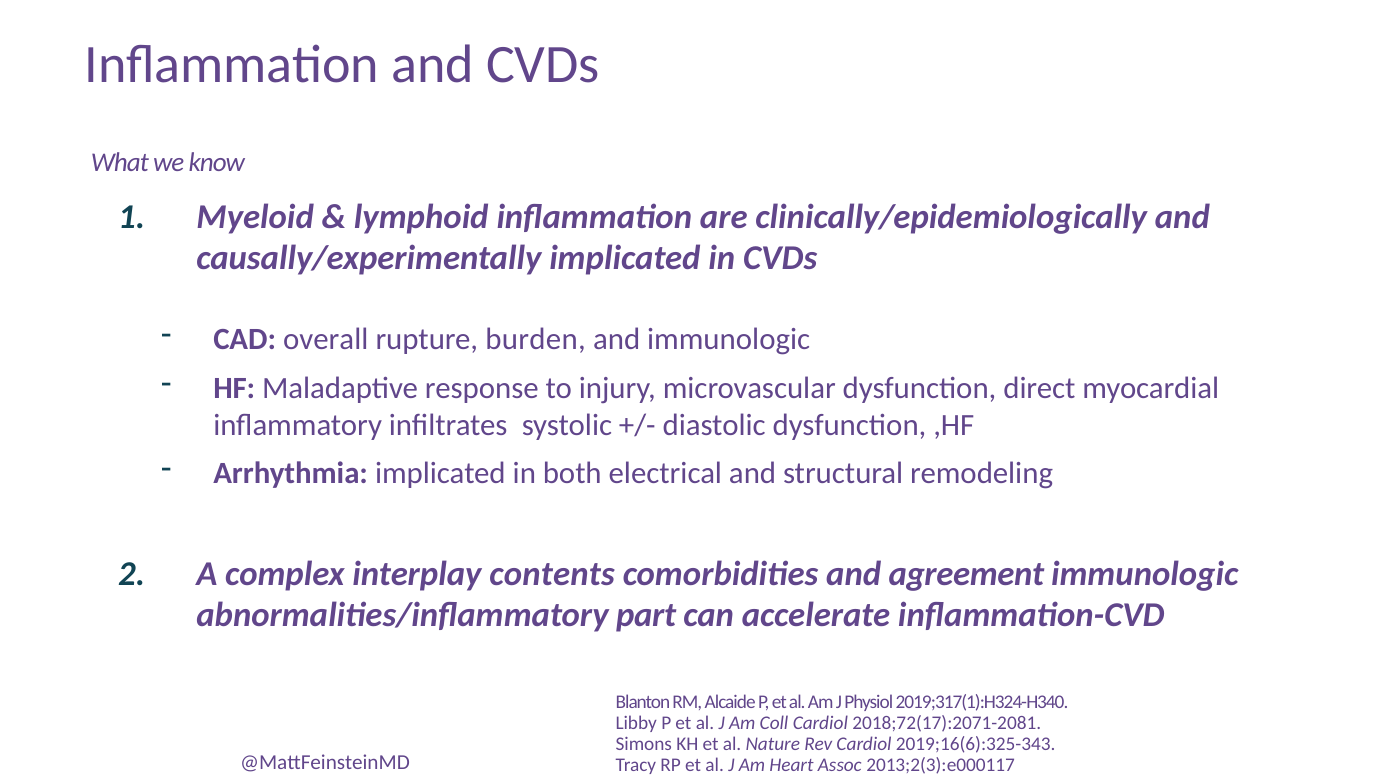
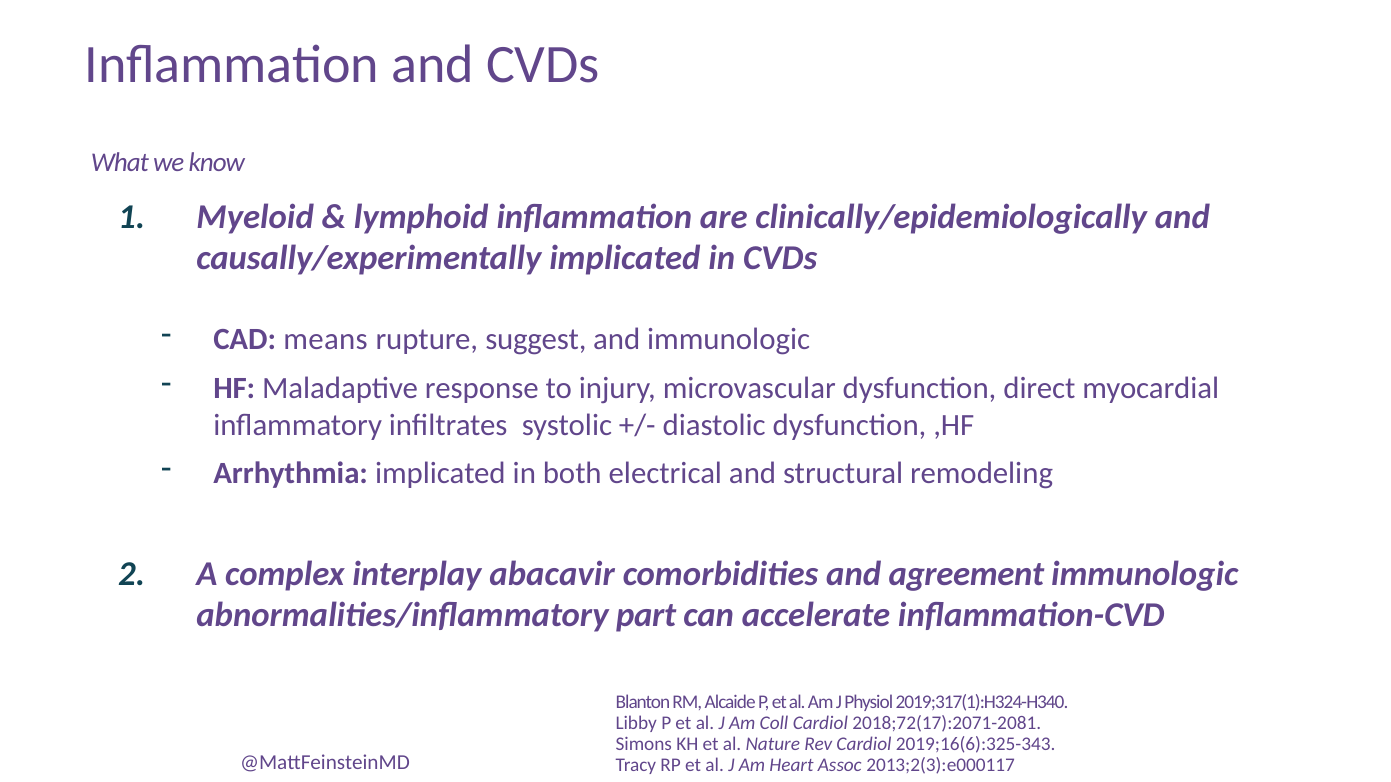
overall: overall -> means
burden: burden -> suggest
contents: contents -> abacavir
